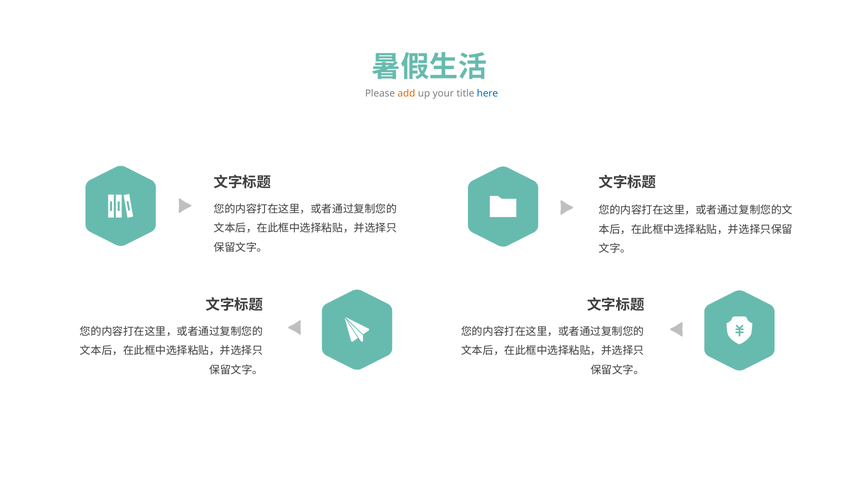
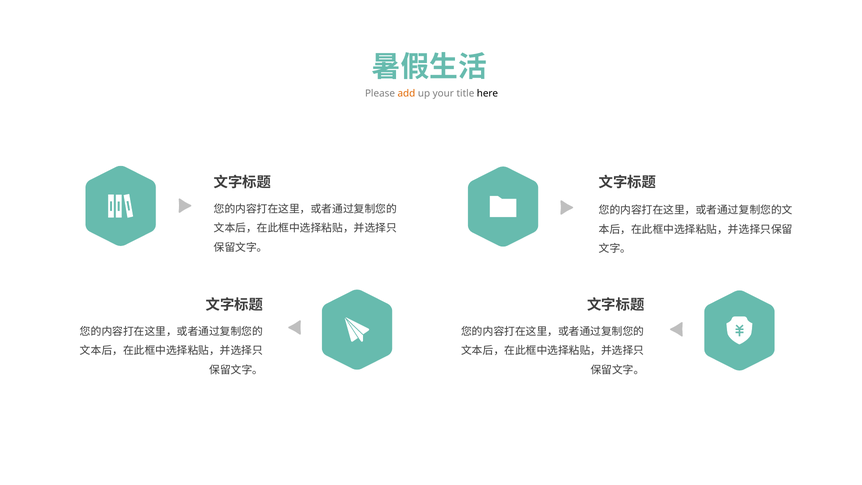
here colour: blue -> black
